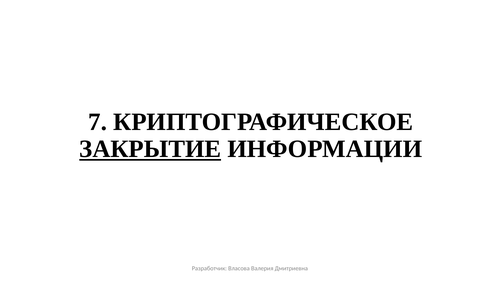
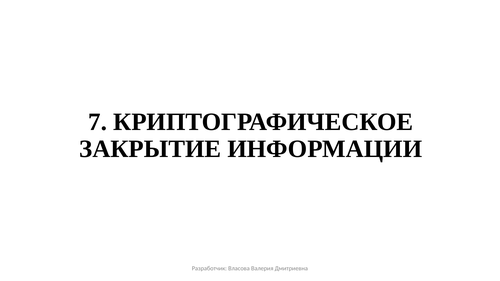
ЗАКРЫТИЕ underline: present -> none
